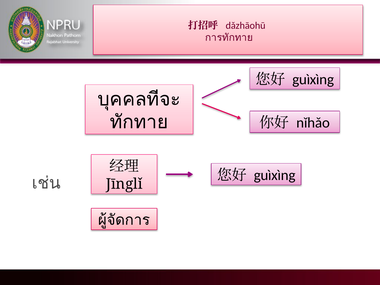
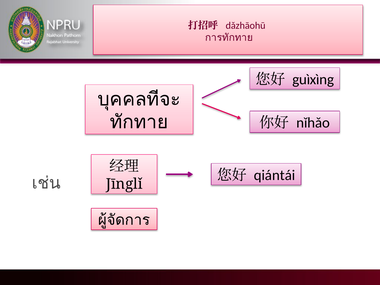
guìxìng at (275, 175): guìxìng -> qiántái
